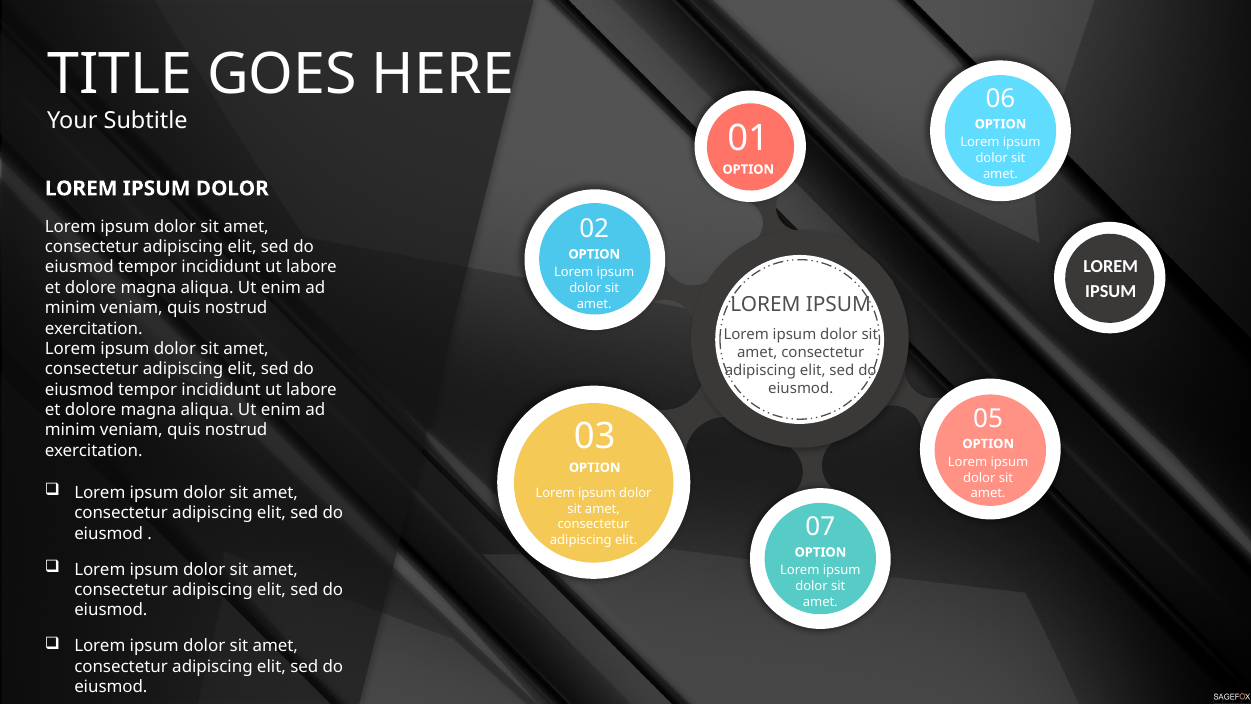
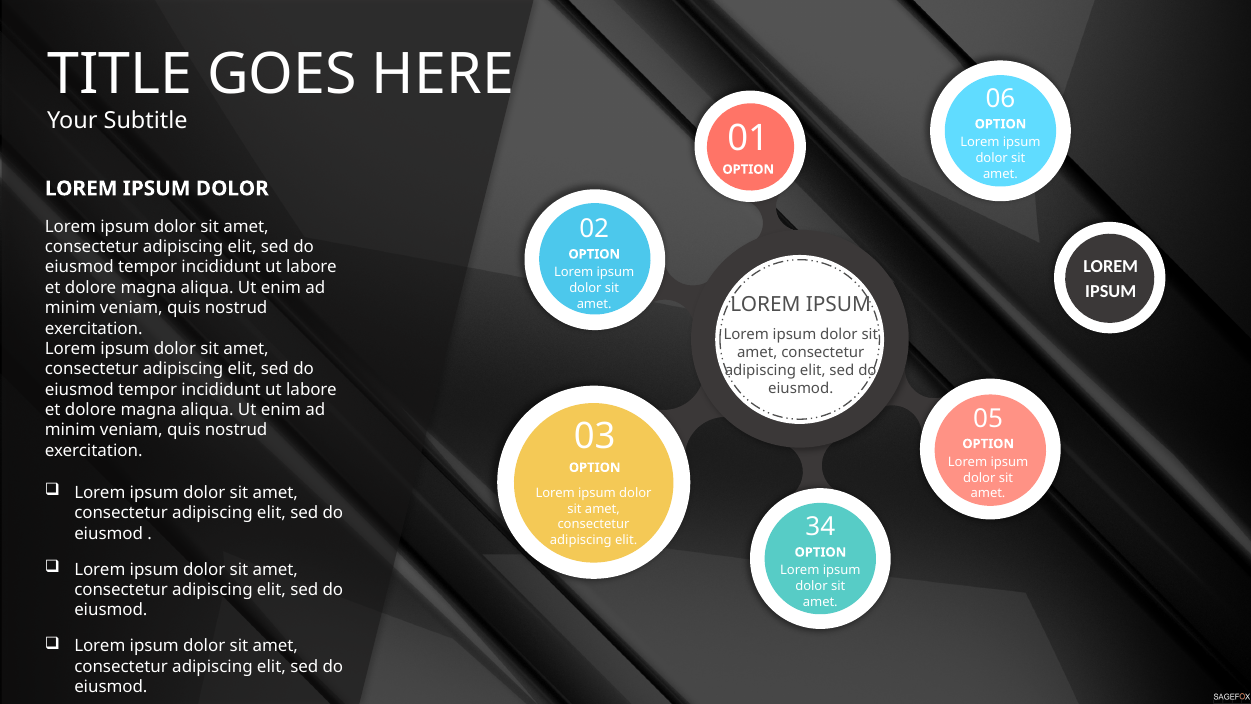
07: 07 -> 34
